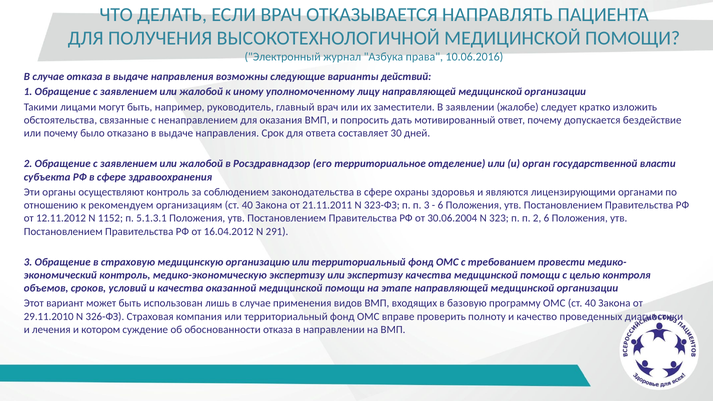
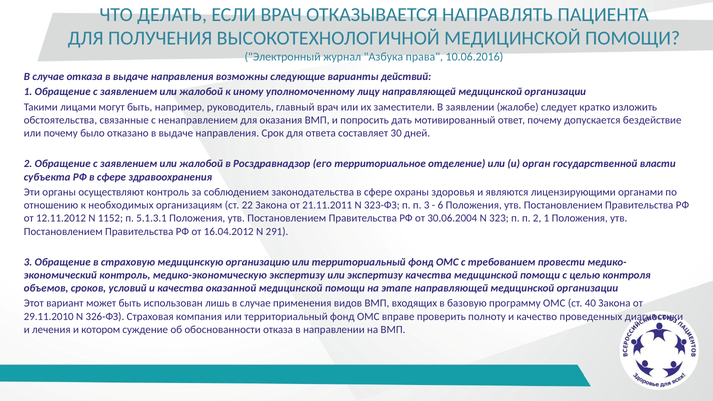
рекомендуем: рекомендуем -> необходимых
организациям ст 40: 40 -> 22
2 6: 6 -> 1
